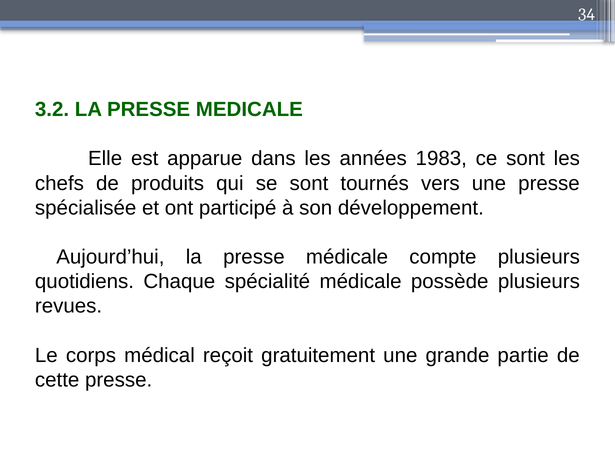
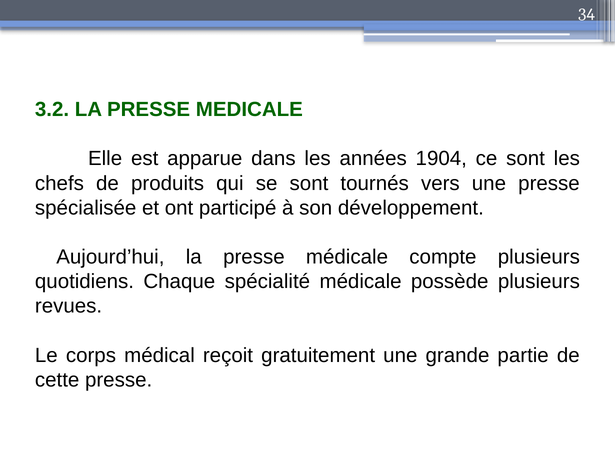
1983: 1983 -> 1904
